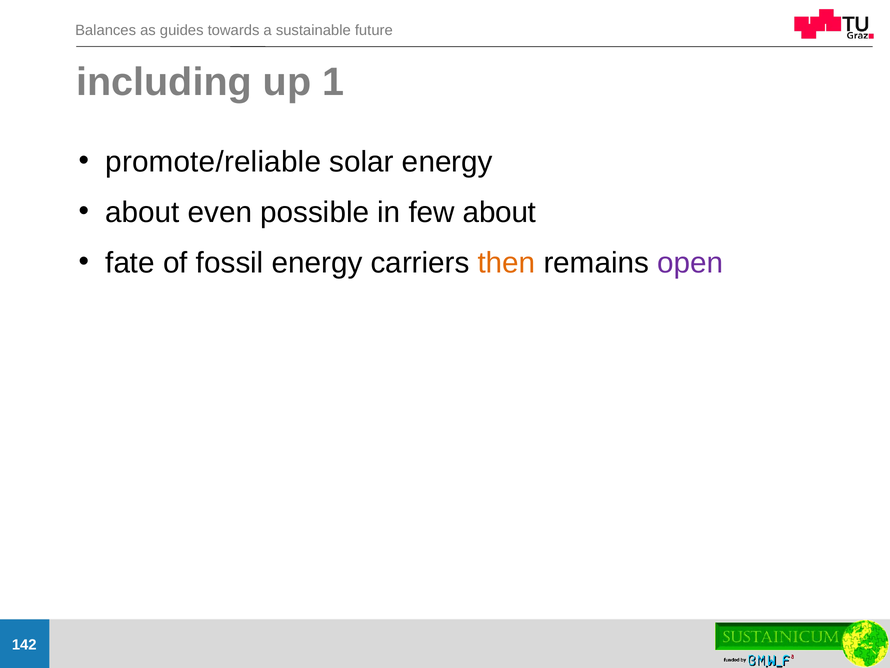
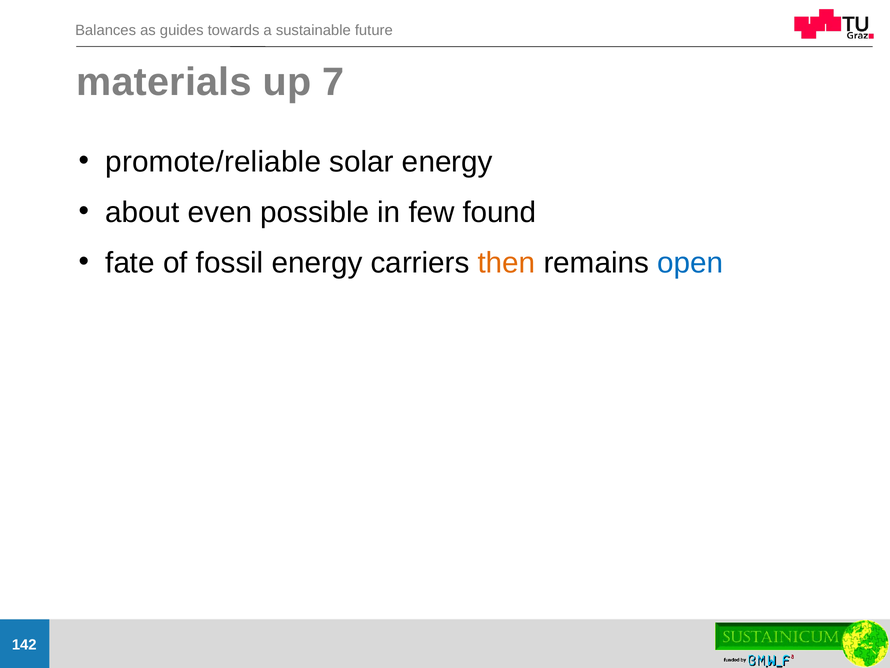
including: including -> materials
1: 1 -> 7
few about: about -> found
open colour: purple -> blue
